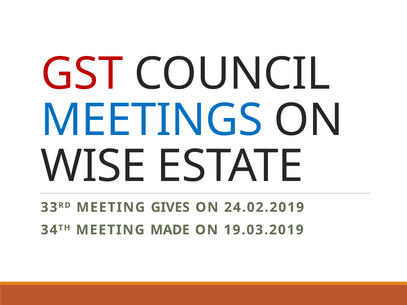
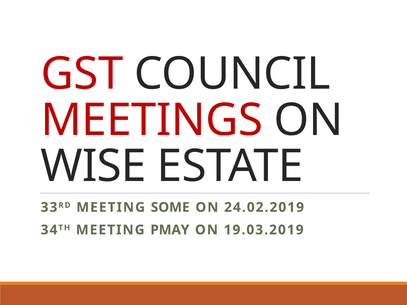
MEETINGS colour: blue -> red
GIVES: GIVES -> SOME
MADE: MADE -> PMAY
